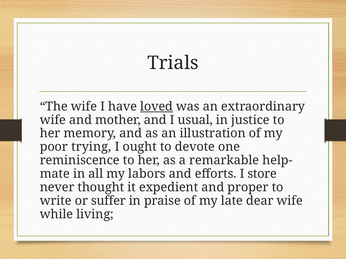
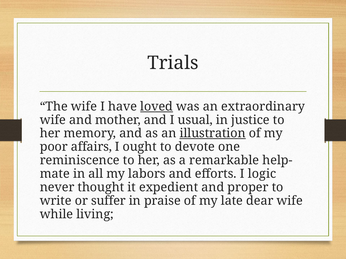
illustration underline: none -> present
trying: trying -> affairs
store: store -> logic
